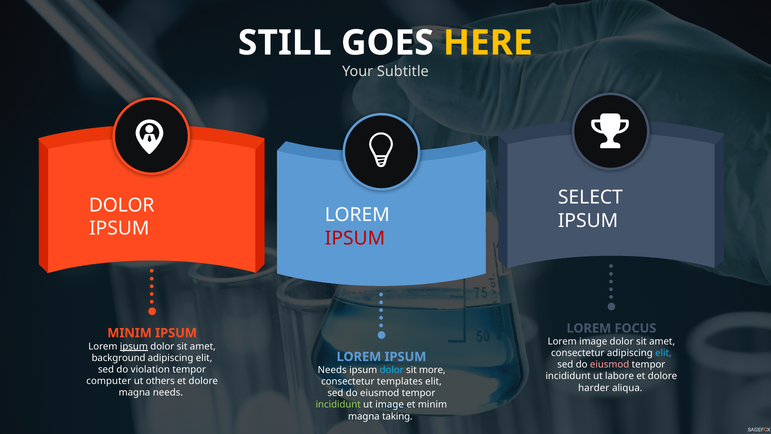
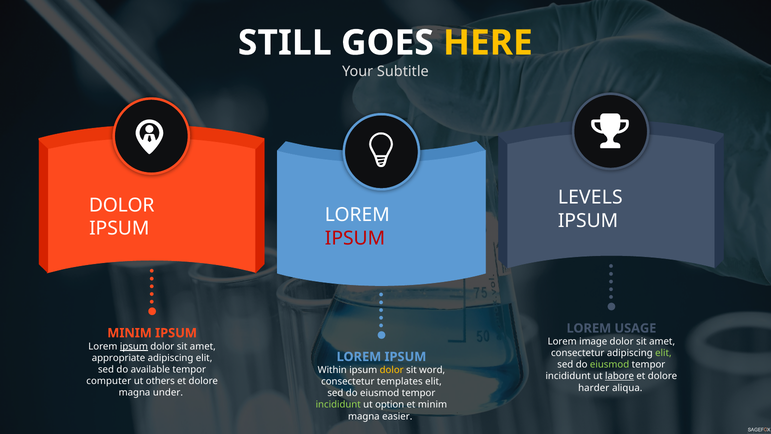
SELECT: SELECT -> LEVELS
FOCUS: FOCUS -> USAGE
elit at (663, 353) colour: light blue -> light green
background: background -> appropriate
eiusmod at (610, 364) colour: pink -> light green
violation: violation -> available
Needs at (332, 370): Needs -> Within
dolor at (392, 370) colour: light blue -> yellow
more: more -> word
labore underline: none -> present
magna needs: needs -> under
ut image: image -> option
taking: taking -> easier
